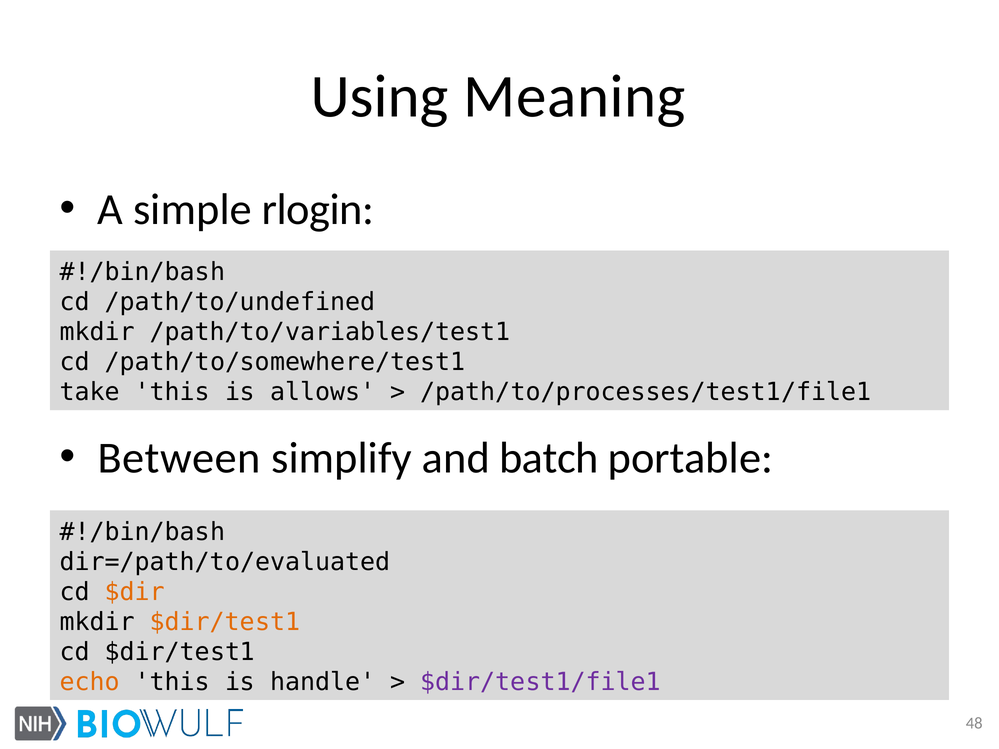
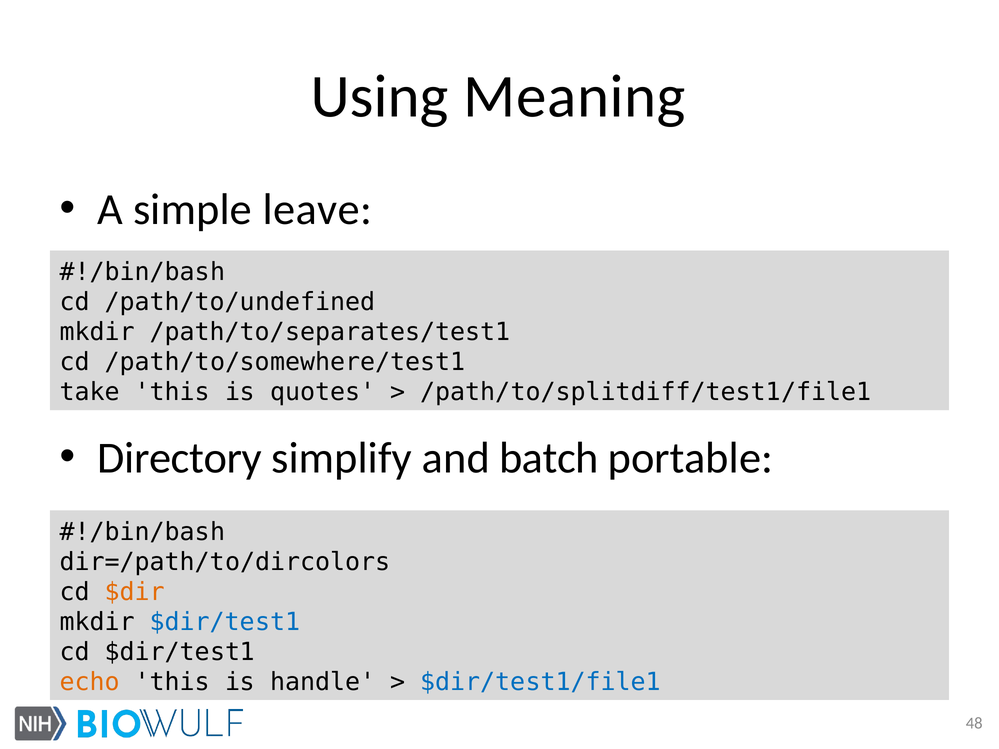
rlogin: rlogin -> leave
/path/to/variables/test1: /path/to/variables/test1 -> /path/to/separates/test1
allows: allows -> quotes
/path/to/processes/test1/file1: /path/to/processes/test1/file1 -> /path/to/splitdiff/test1/file1
Between: Between -> Directory
dir=/path/to/evaluated: dir=/path/to/evaluated -> dir=/path/to/dircolors
$dir/test1 at (225, 622) colour: orange -> blue
$dir/test1/file1 colour: purple -> blue
